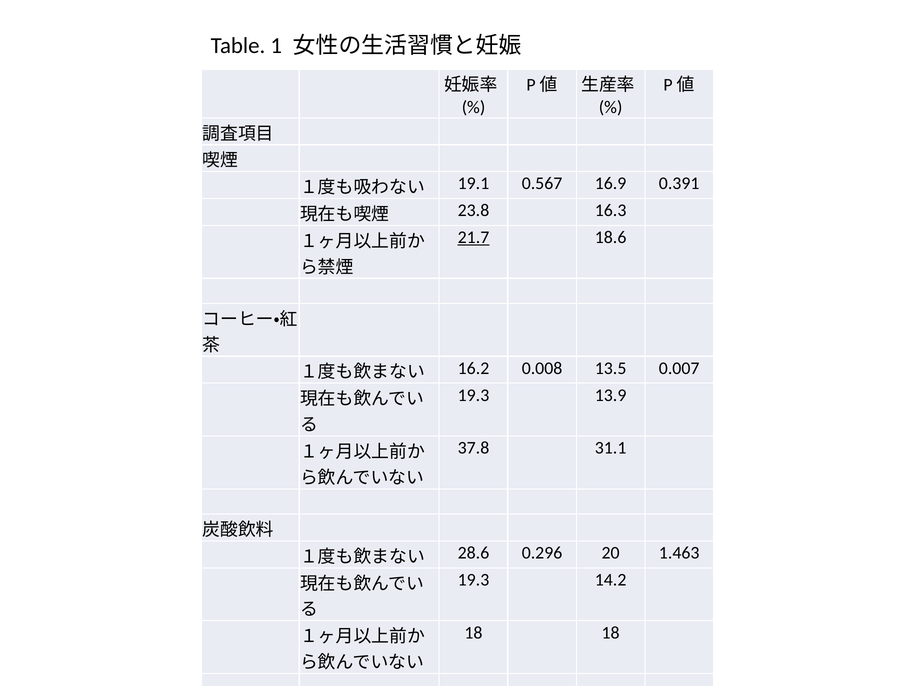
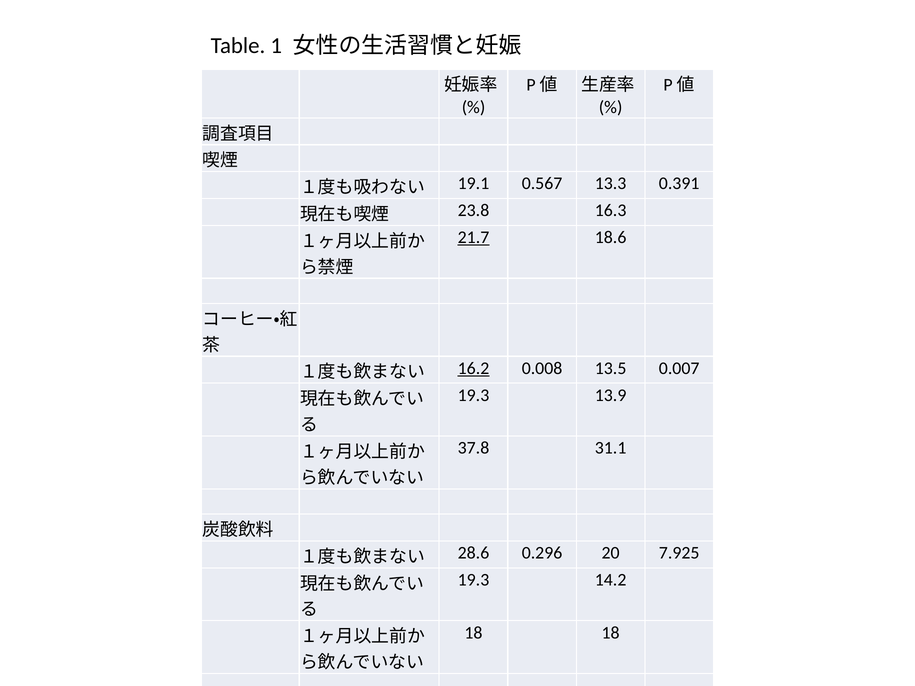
0.567 16.9: 16.9 -> 13.3
16.2 underline: none -> present
1.463: 1.463 -> 7.925
